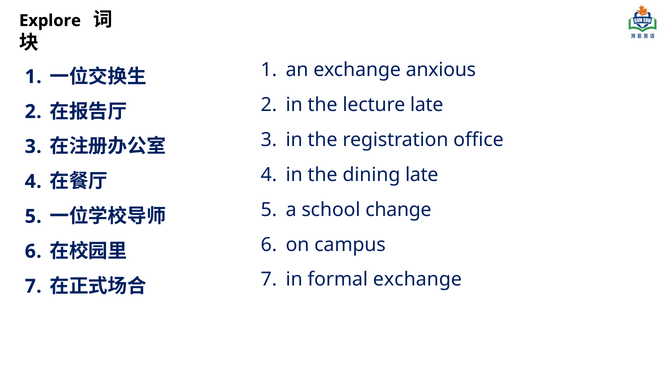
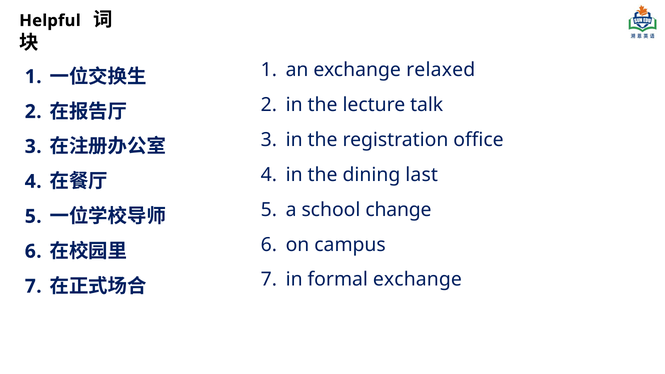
Explore: Explore -> Helpful
anxious: anxious -> relaxed
lecture late: late -> talk
dining late: late -> last
